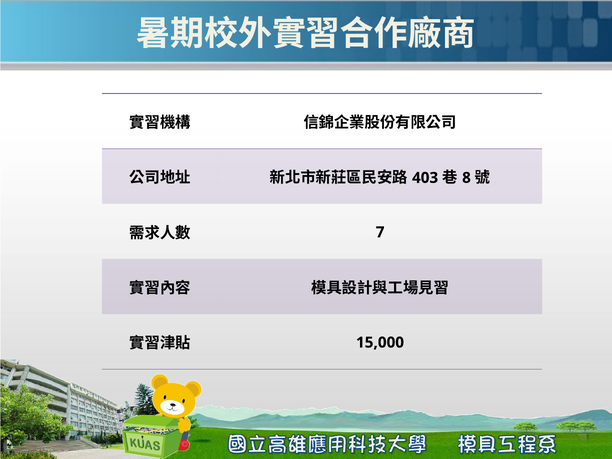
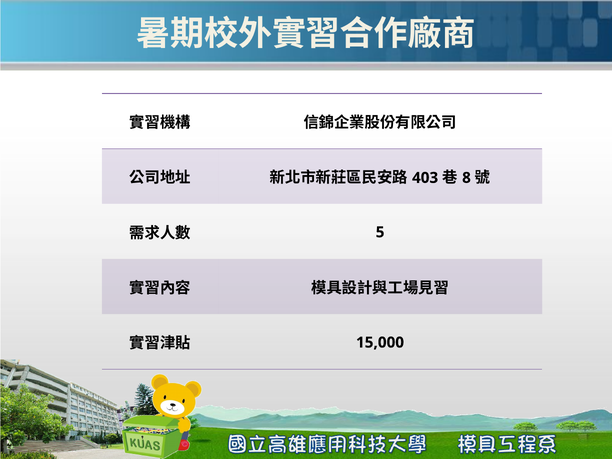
7: 7 -> 5
